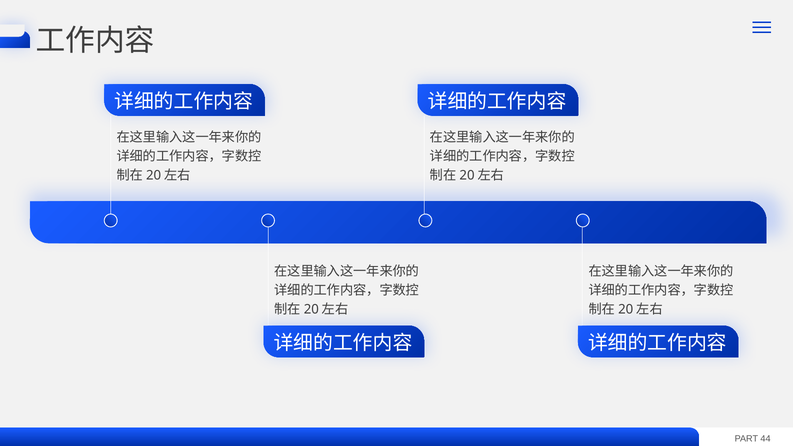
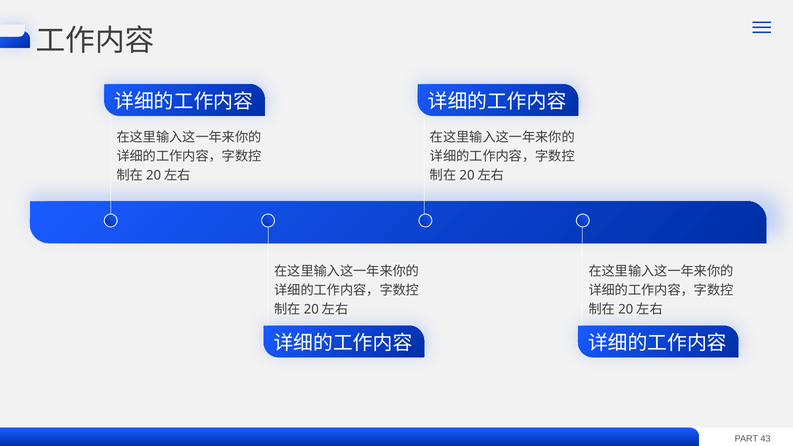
44: 44 -> 43
